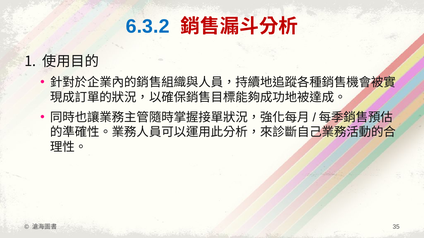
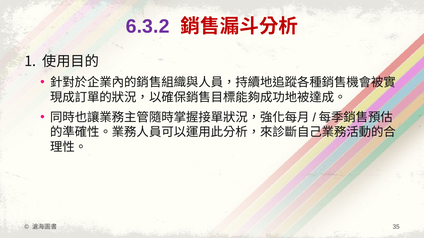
6.3.2 colour: blue -> purple
